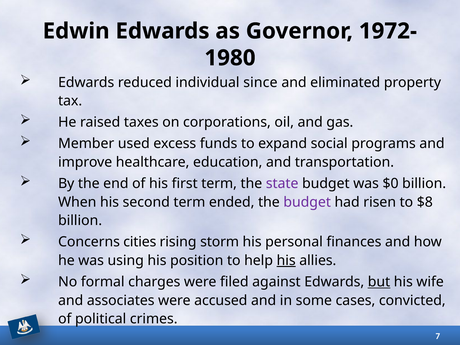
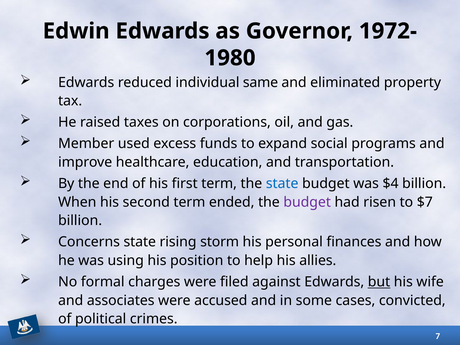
since: since -> same
state at (282, 184) colour: purple -> blue
$0: $0 -> $4
$8: $8 -> $7
Concerns cities: cities -> state
his at (286, 261) underline: present -> none
